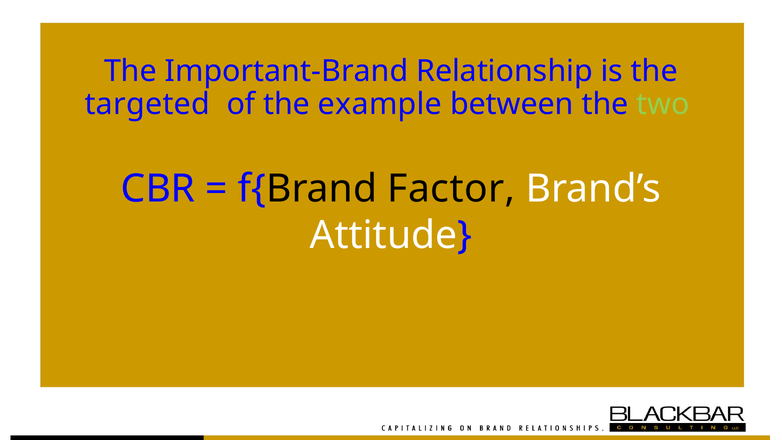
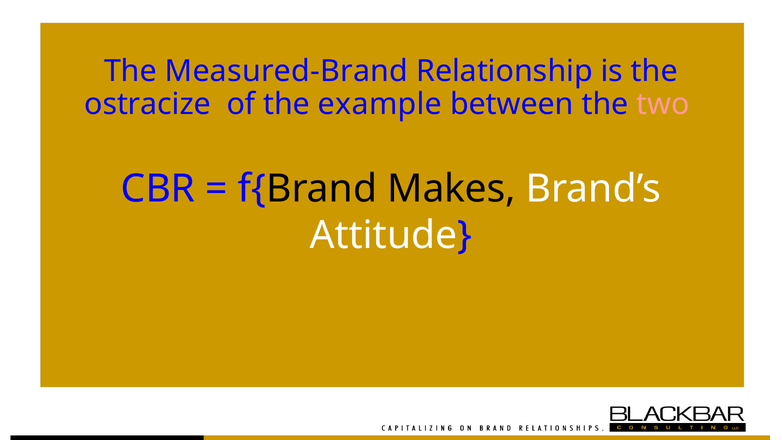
Important-Brand: Important-Brand -> Measured-Brand
targeted: targeted -> ostracize
two colour: light green -> pink
Factor: Factor -> Makes
